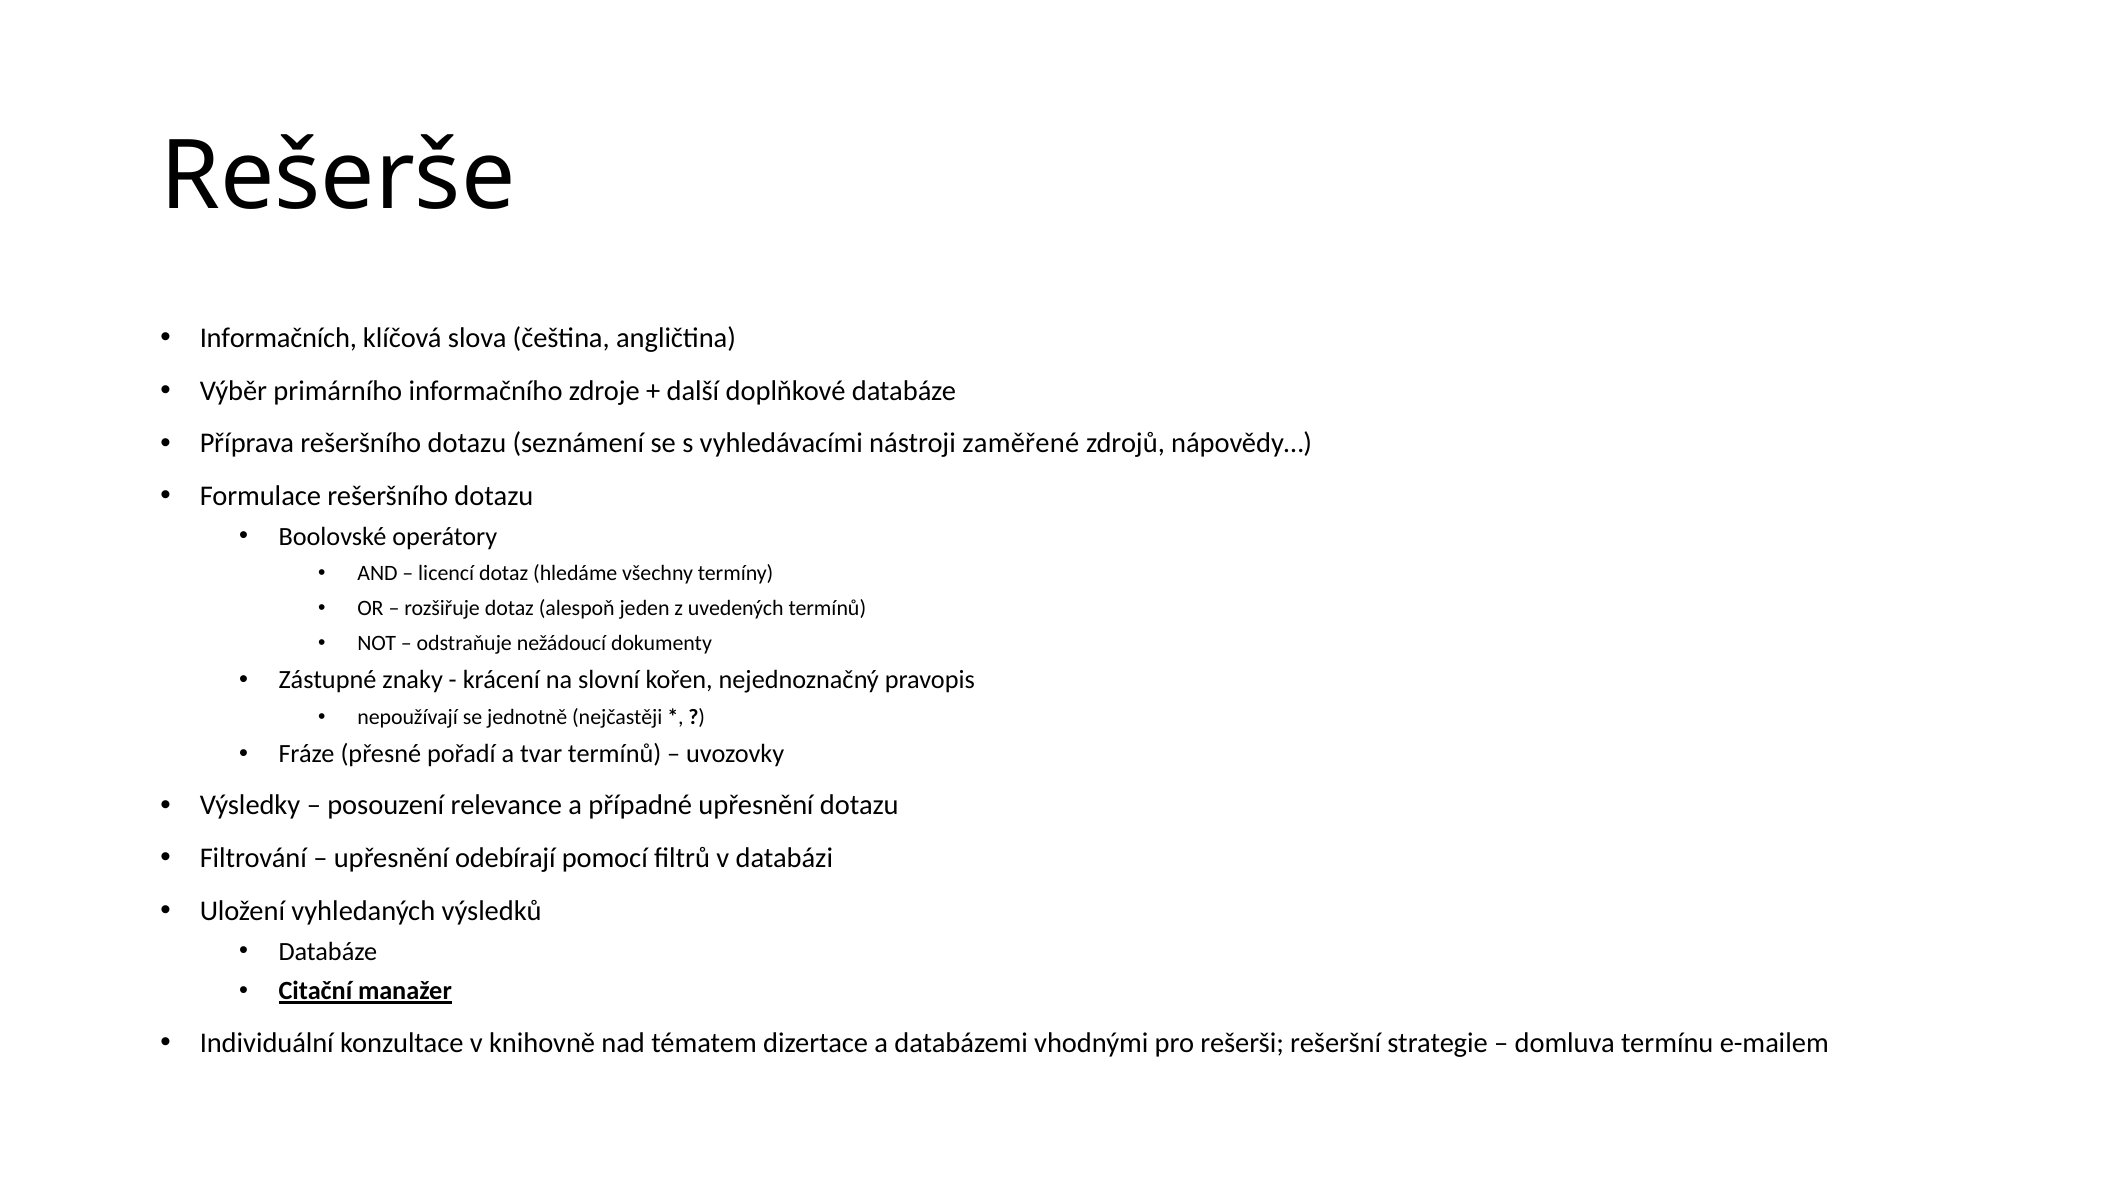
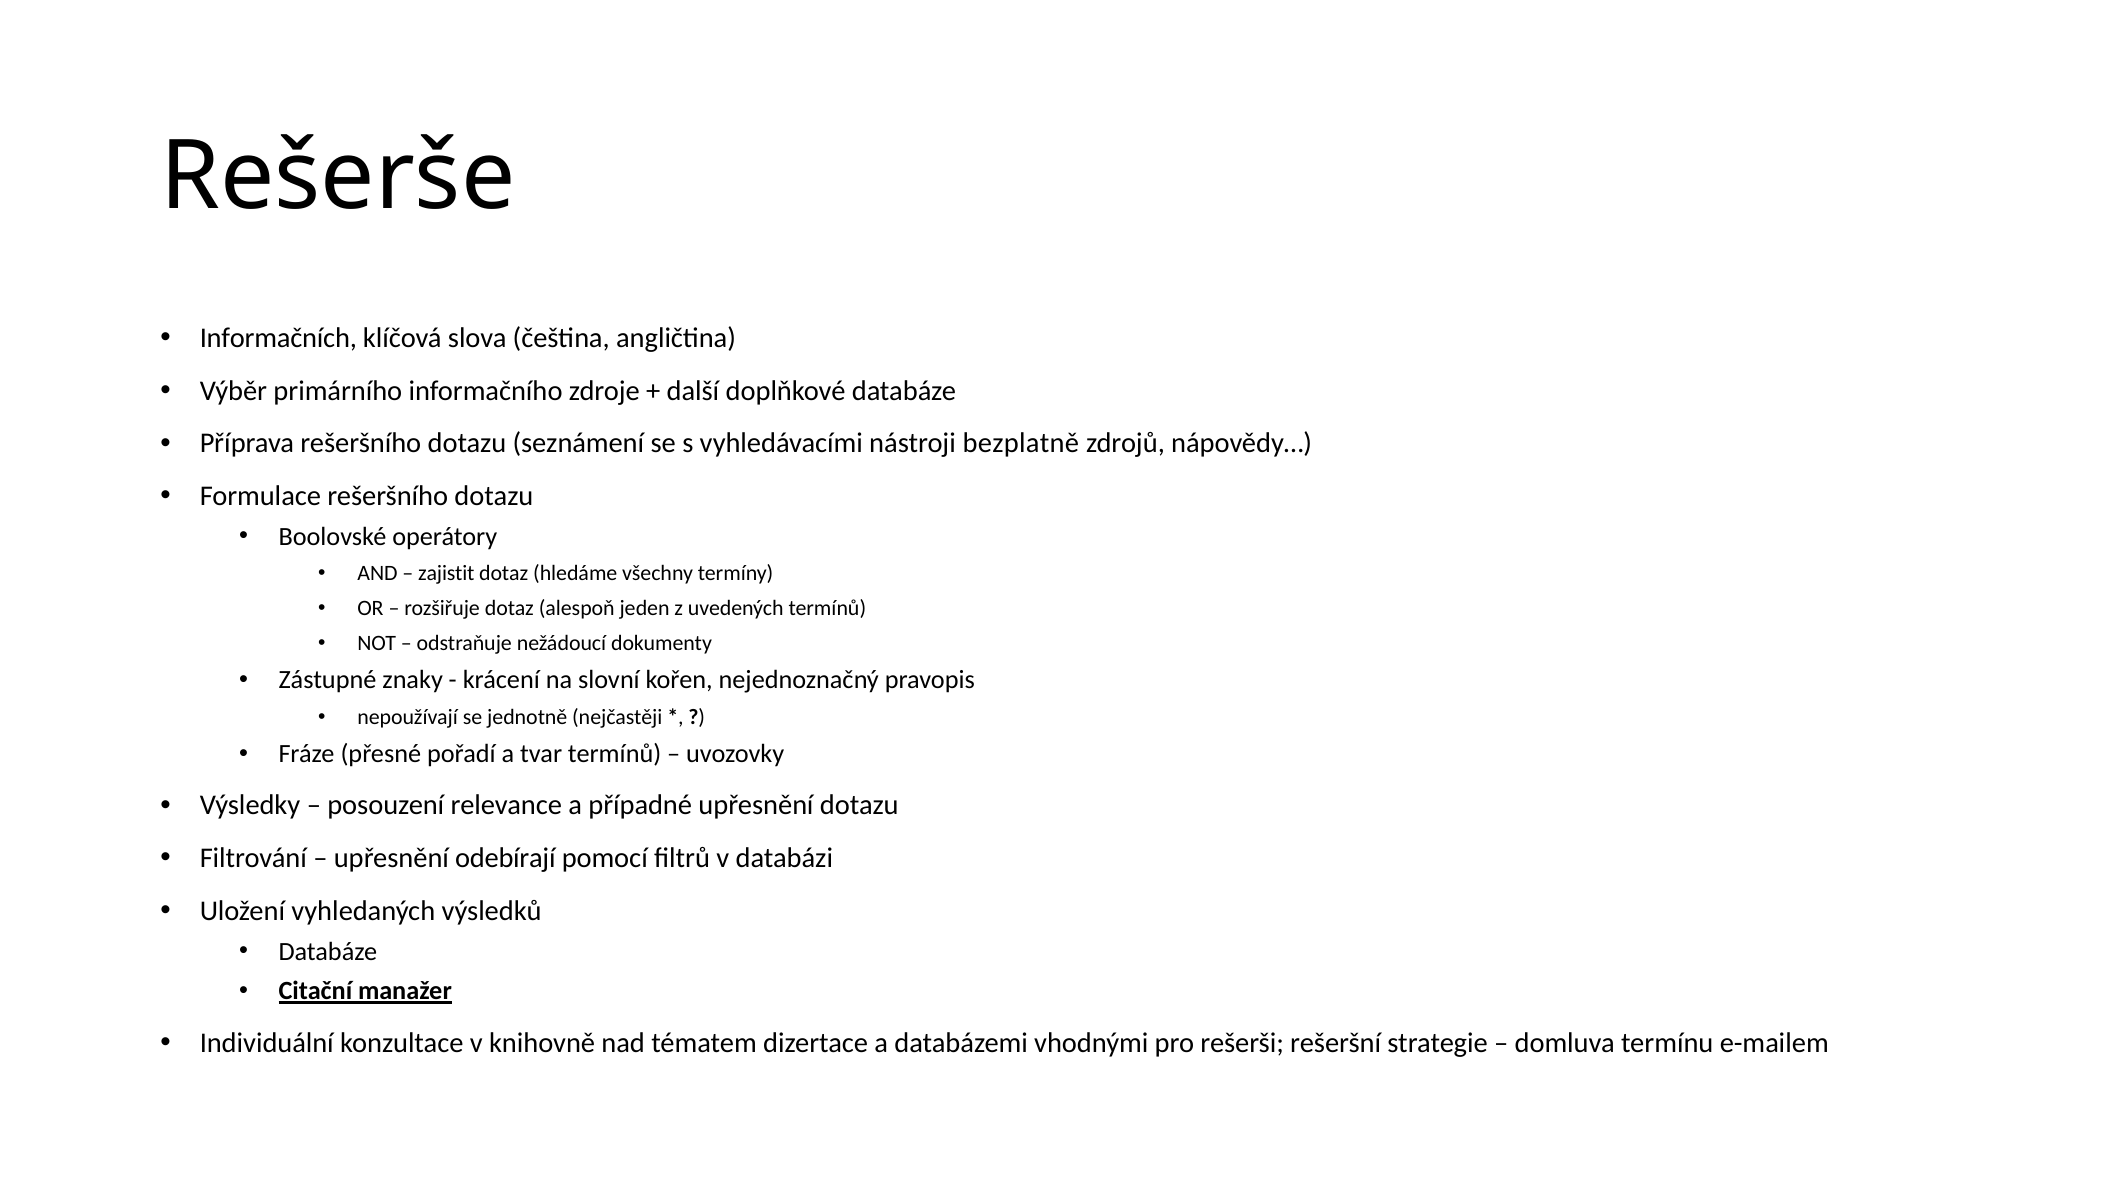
zaměřené: zaměřené -> bezplatně
licencí: licencí -> zajistit
